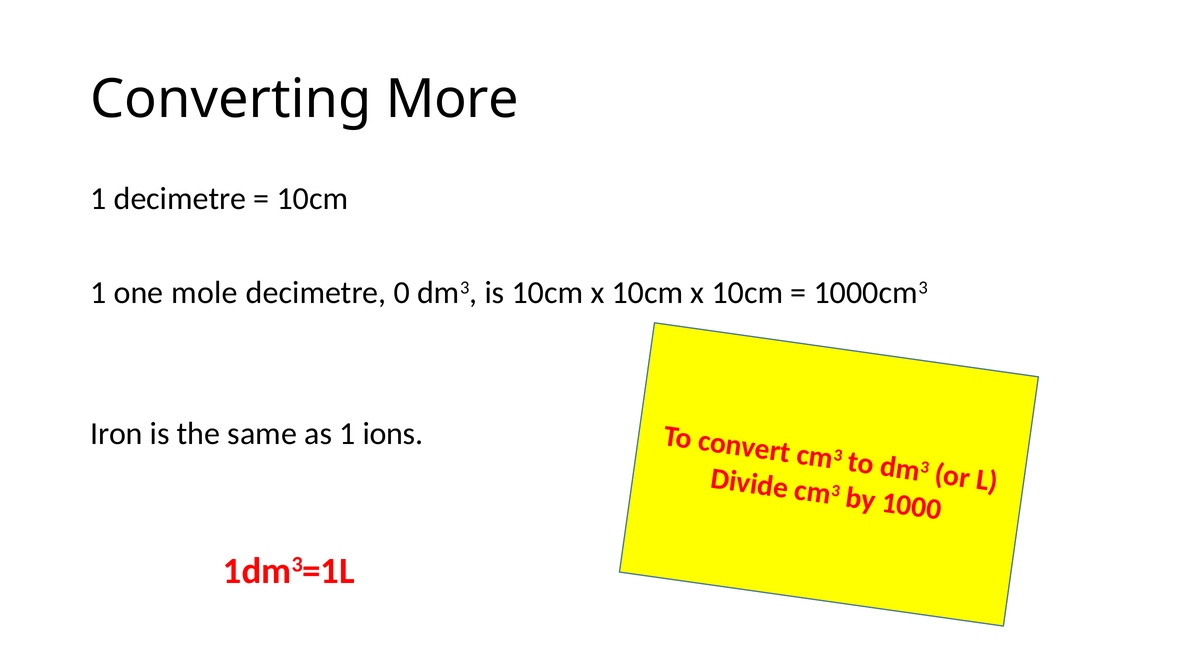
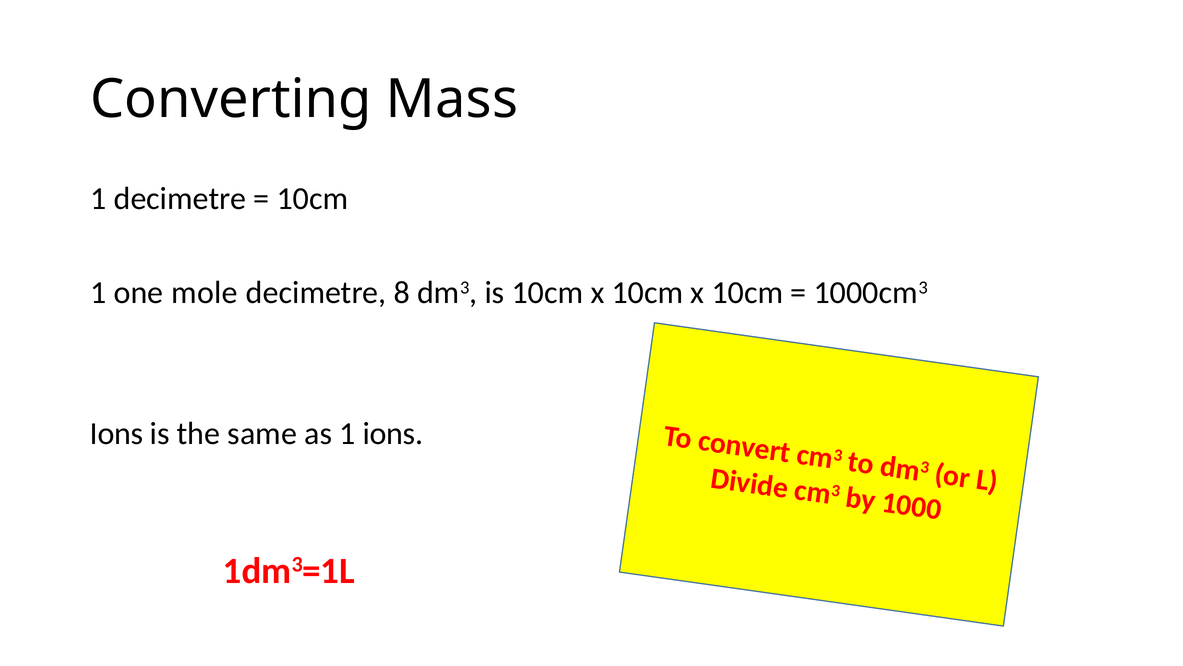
More: More -> Mass
0: 0 -> 8
Iron at (116, 433): Iron -> Ions
